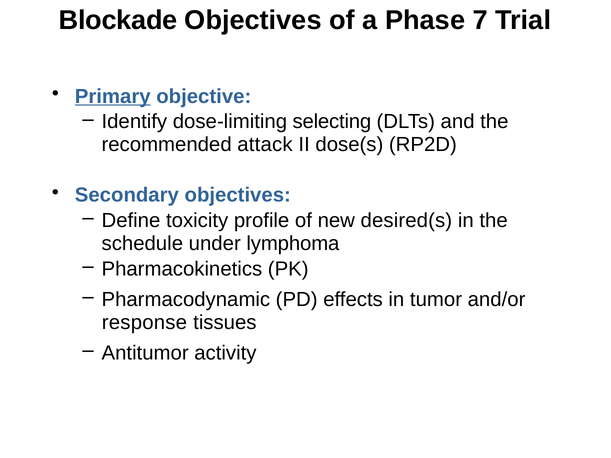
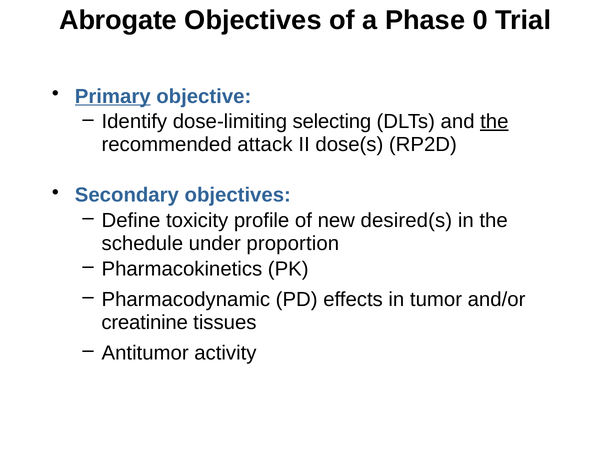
Blockade: Blockade -> Abrogate
7: 7 -> 0
the at (494, 122) underline: none -> present
lymphoma: lymphoma -> proportion
response: response -> creatinine
